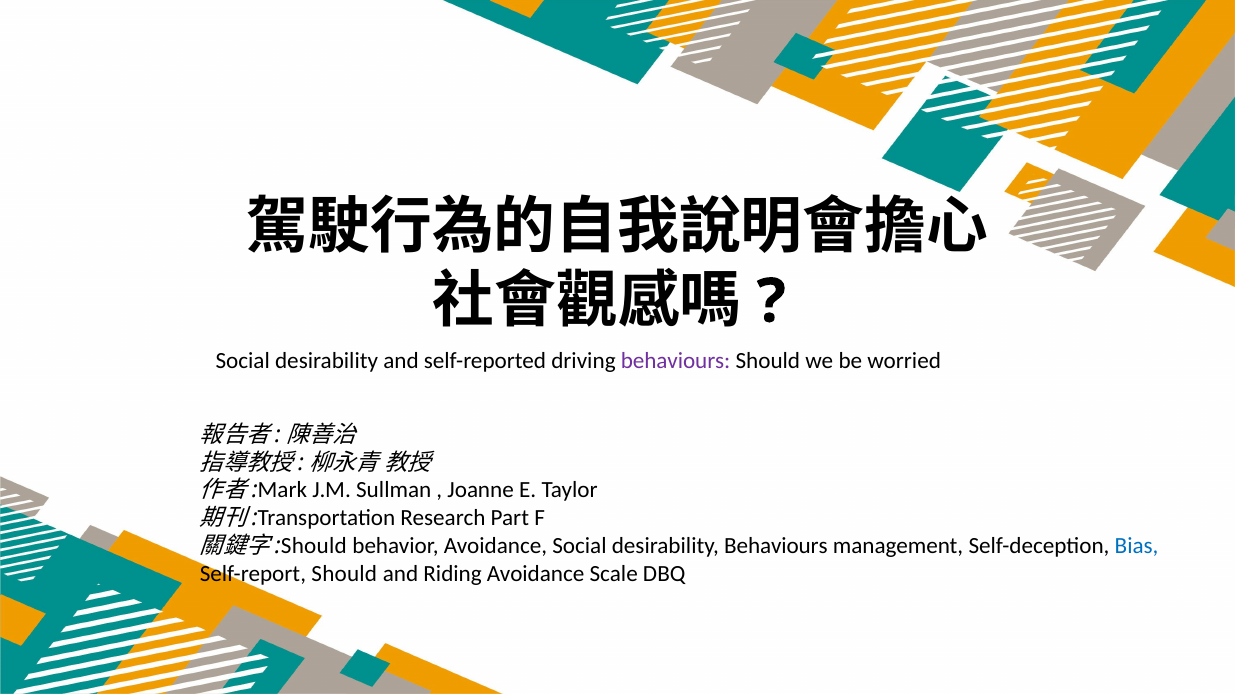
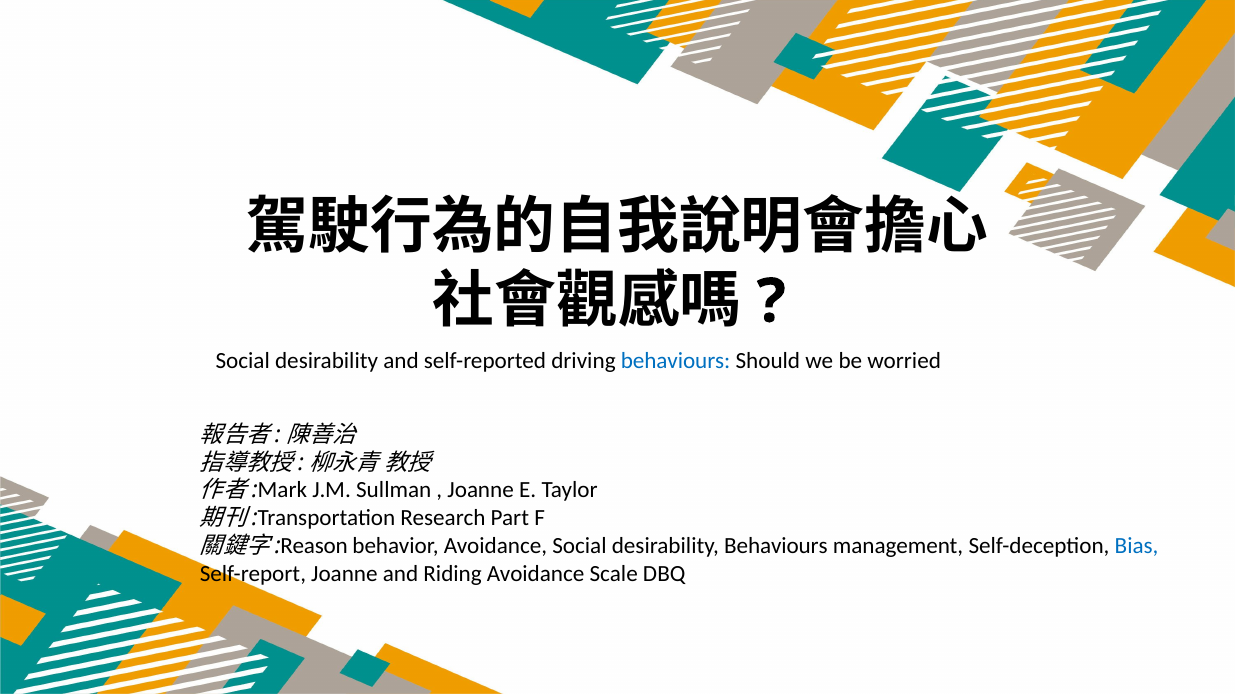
behaviours at (676, 361) colour: purple -> blue
Should at (314, 546): Should -> Reason
Self-report Should: Should -> Joanne
